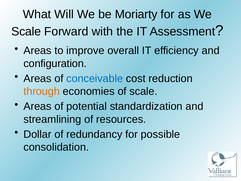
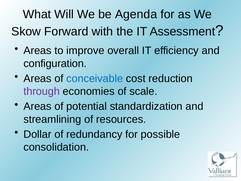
Moriarty: Moriarty -> Agenda
Scale at (26, 31): Scale -> Skow
through colour: orange -> purple
